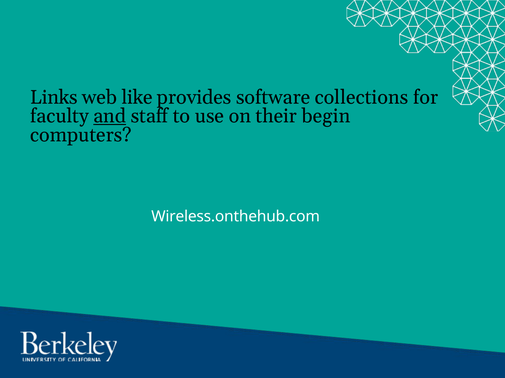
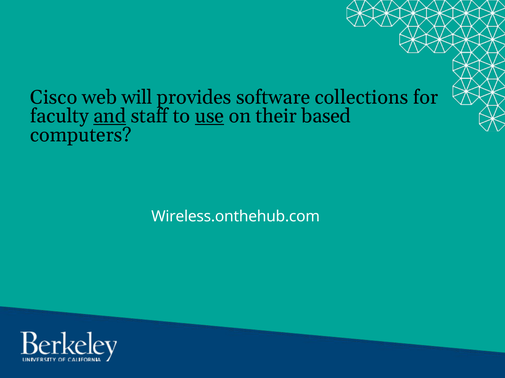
Links: Links -> Cisco
like: like -> will
use underline: none -> present
begin: begin -> based
